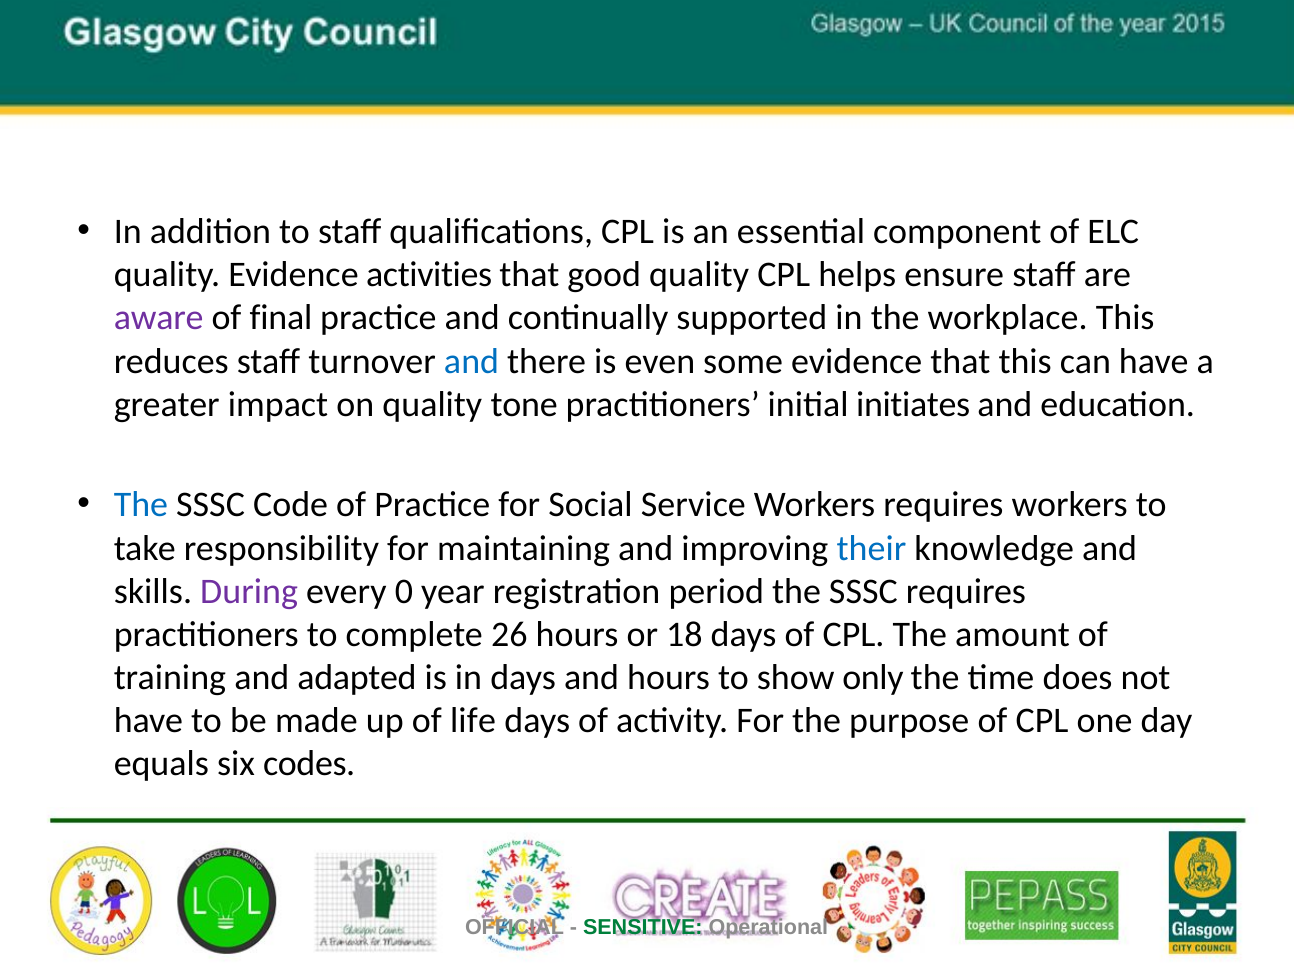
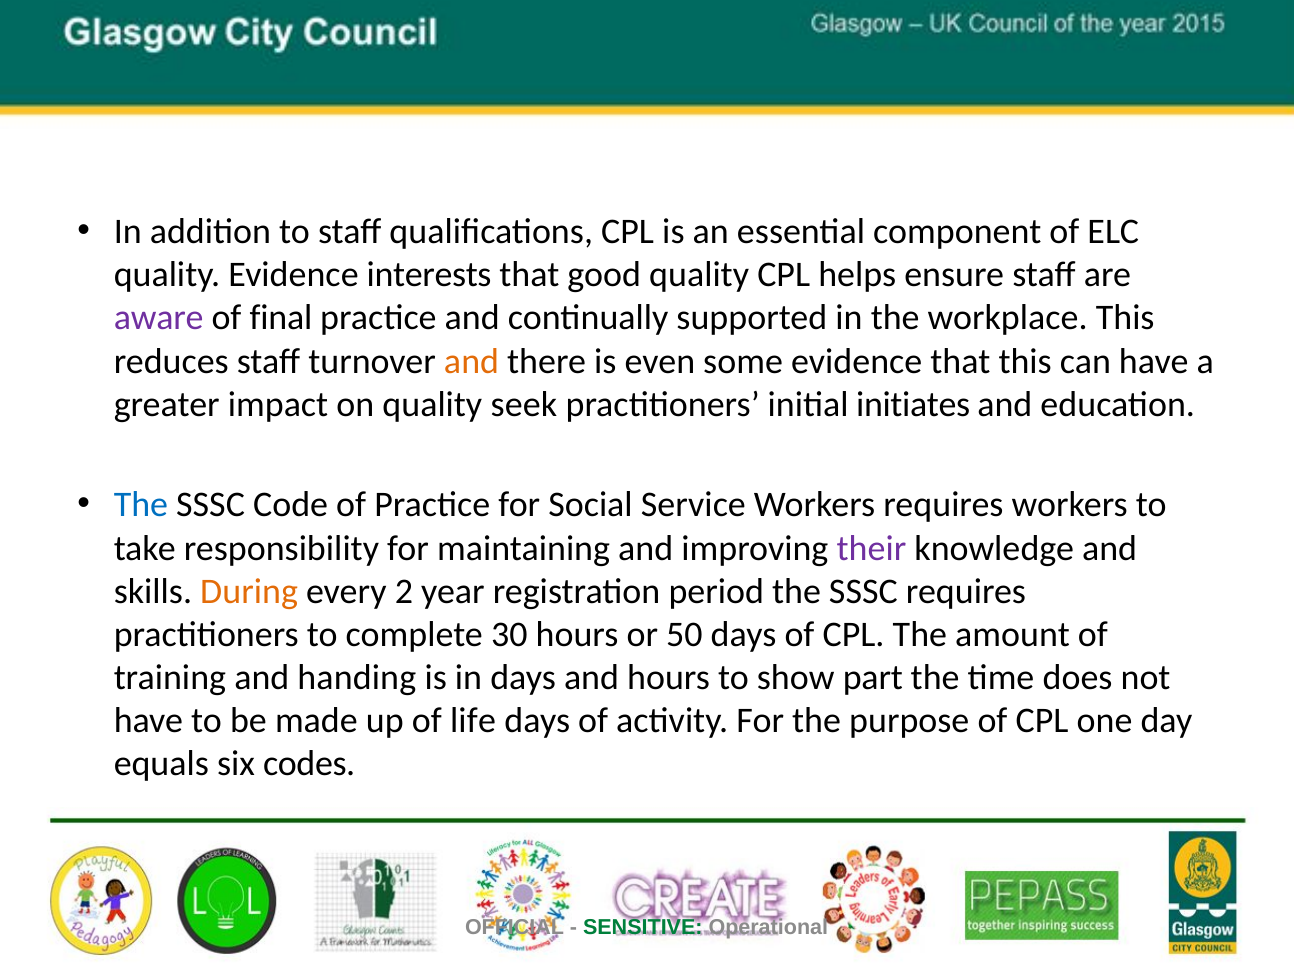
activities: activities -> interests
and at (472, 361) colour: blue -> orange
tone: tone -> seek
their colour: blue -> purple
During colour: purple -> orange
0: 0 -> 2
26: 26 -> 30
18: 18 -> 50
adapted: adapted -> handing
only: only -> part
